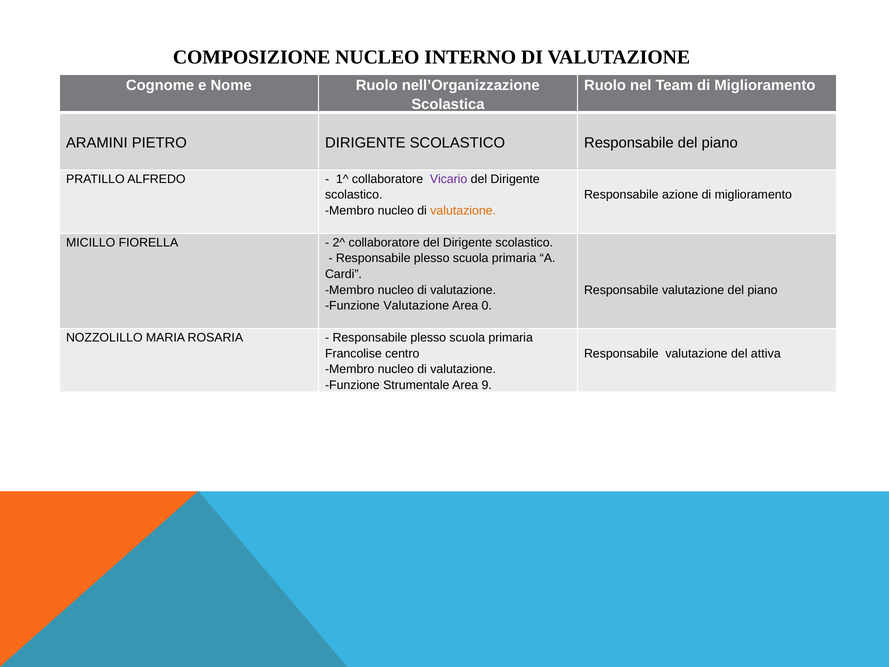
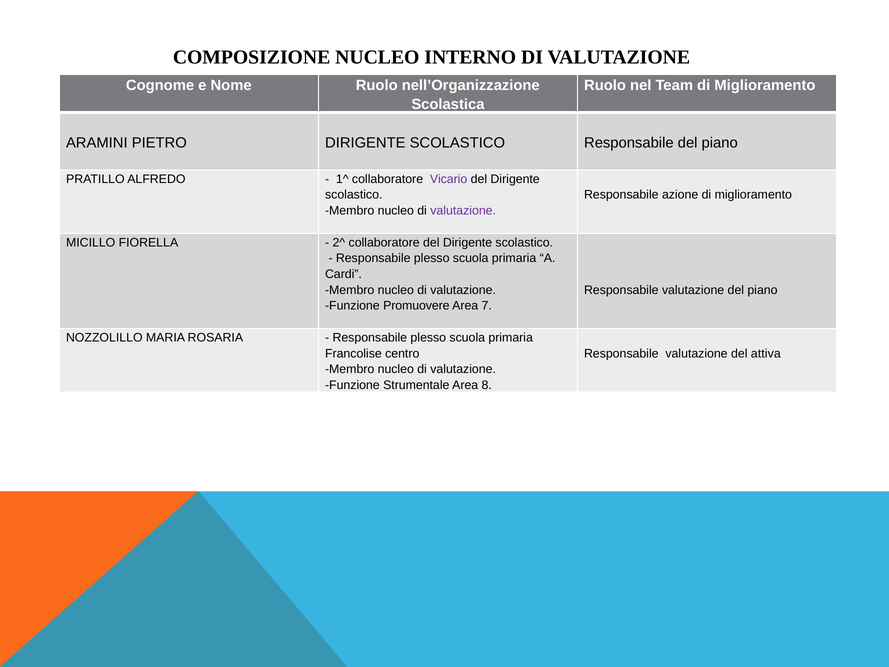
valutazione at (463, 211) colour: orange -> purple
Funzione Valutazione: Valutazione -> Promuovere
0: 0 -> 7
9: 9 -> 8
